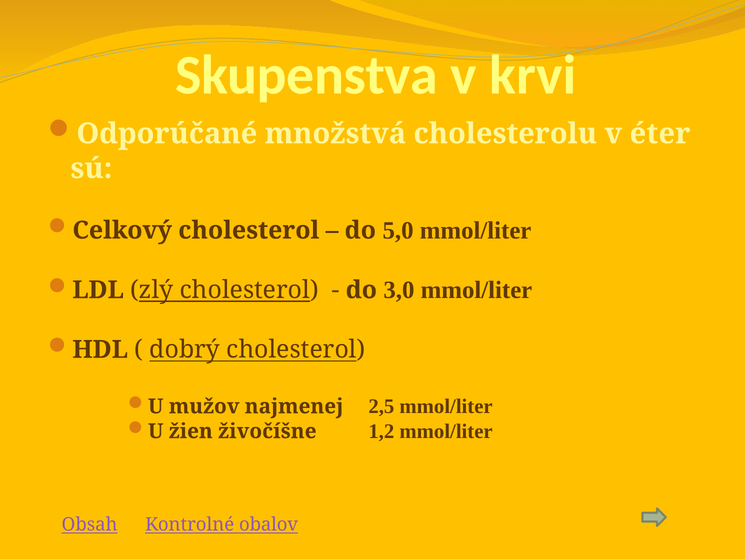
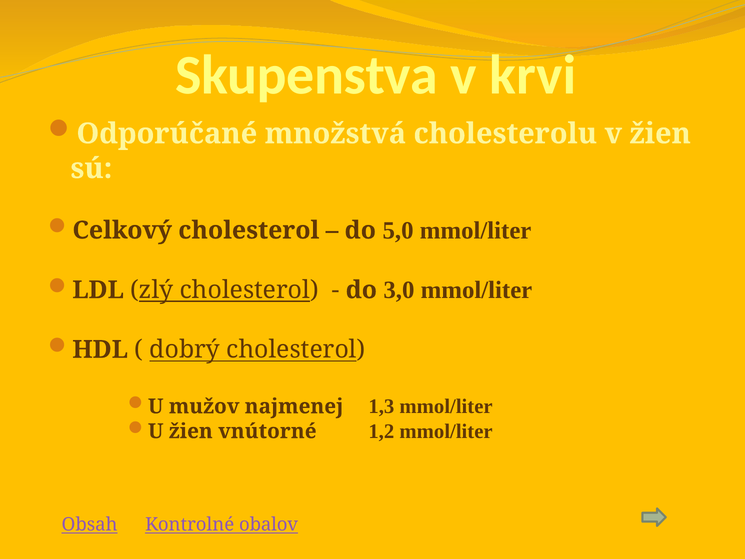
v éter: éter -> žien
2,5: 2,5 -> 1,3
živočíšne: živočíšne -> vnútorné
